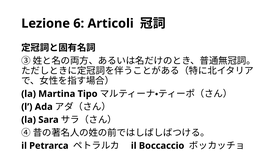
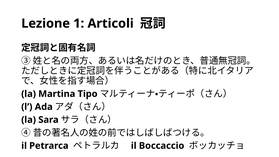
6: 6 -> 1
